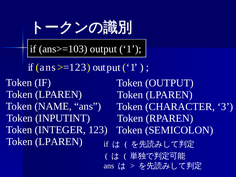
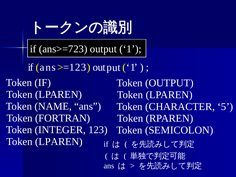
ans>=103: ans>=103 -> ans>=723
3: 3 -> 5
INPUTINT: INPUTINT -> FORTRAN
